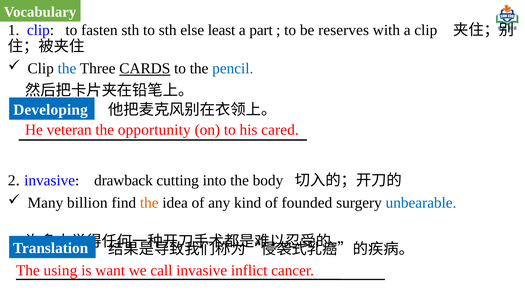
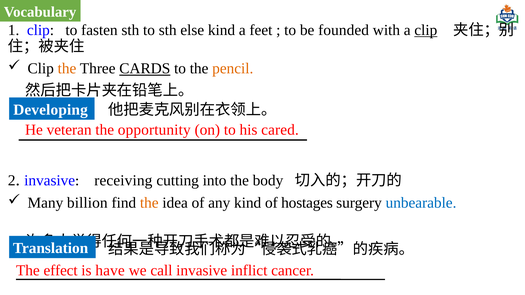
else least: least -> kind
part: part -> feet
reserves: reserves -> founded
clip at (426, 30) underline: none -> present
the at (67, 69) colour: blue -> orange
pencil colour: blue -> orange
drawback: drawback -> receiving
founded: founded -> hostages
using: using -> effect
want: want -> have
